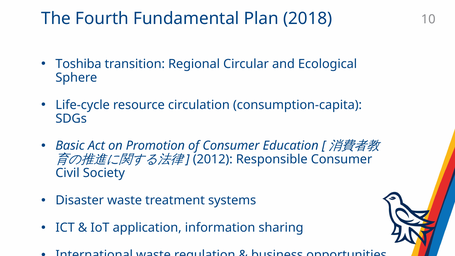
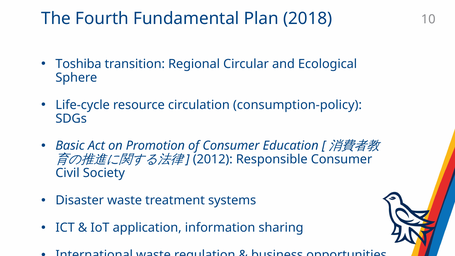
consumption-capita: consumption-capita -> consumption-policy
